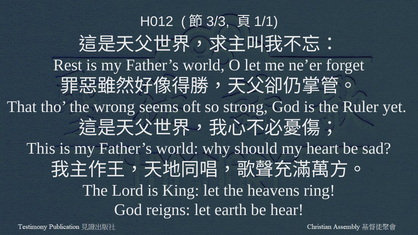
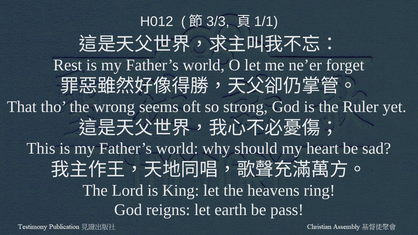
hear: hear -> pass
